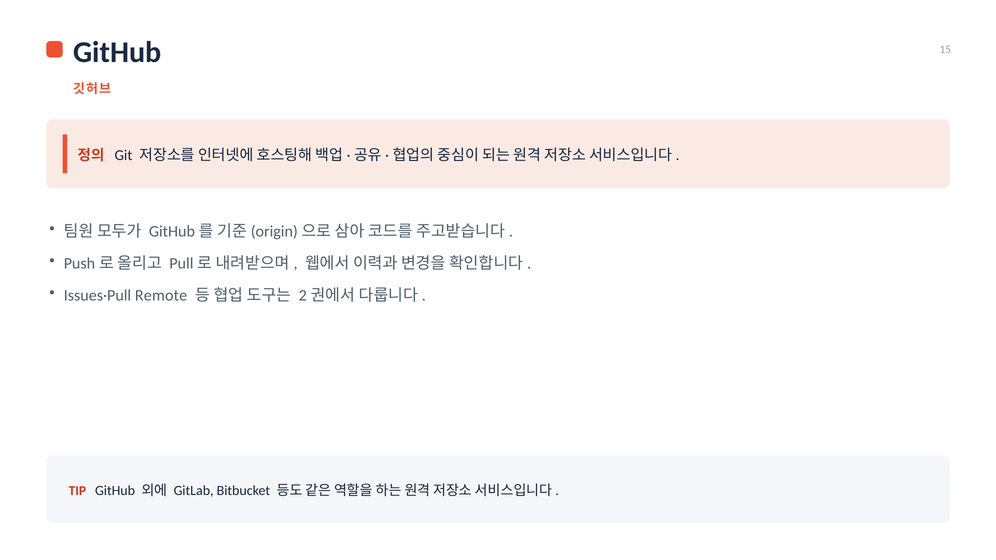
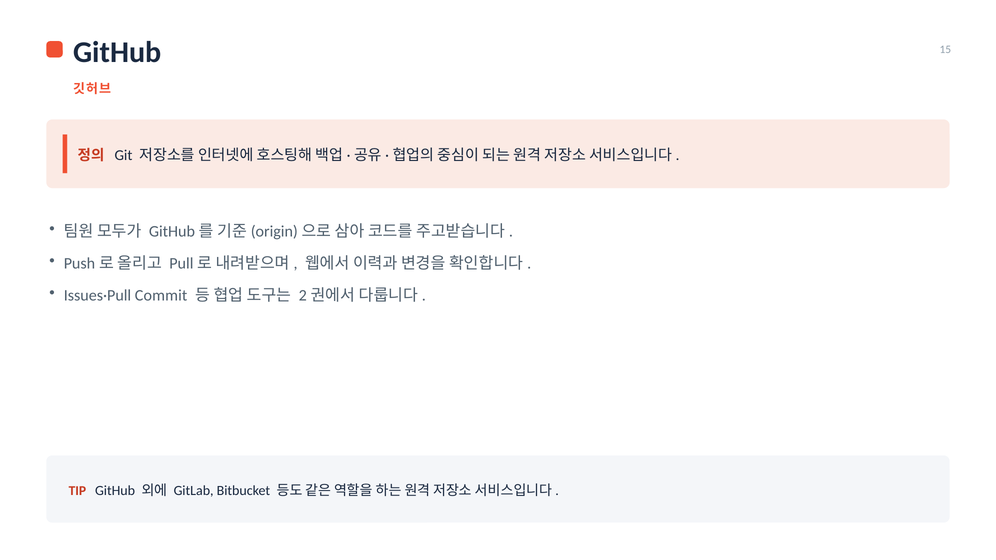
Remote: Remote -> Commit
